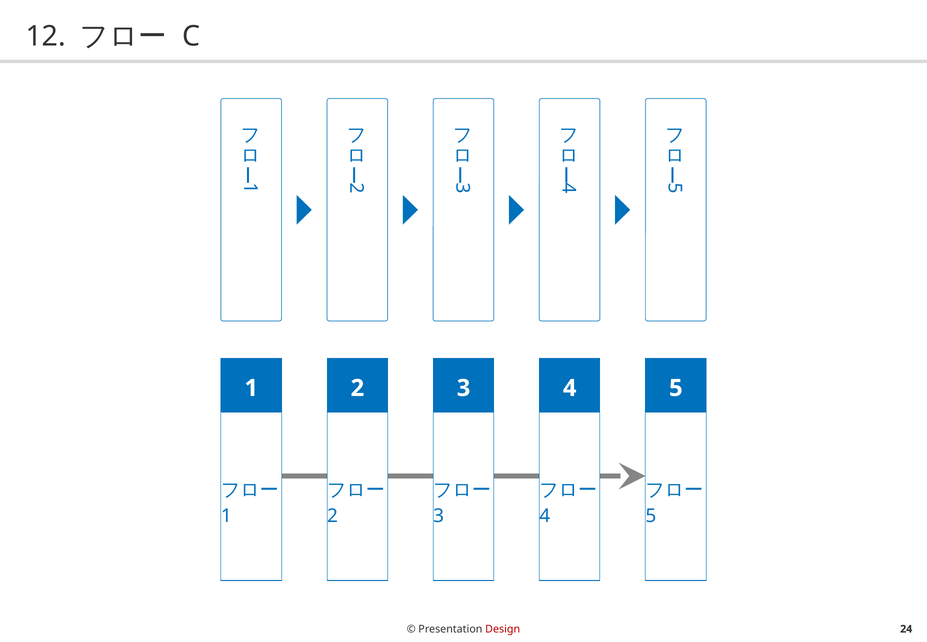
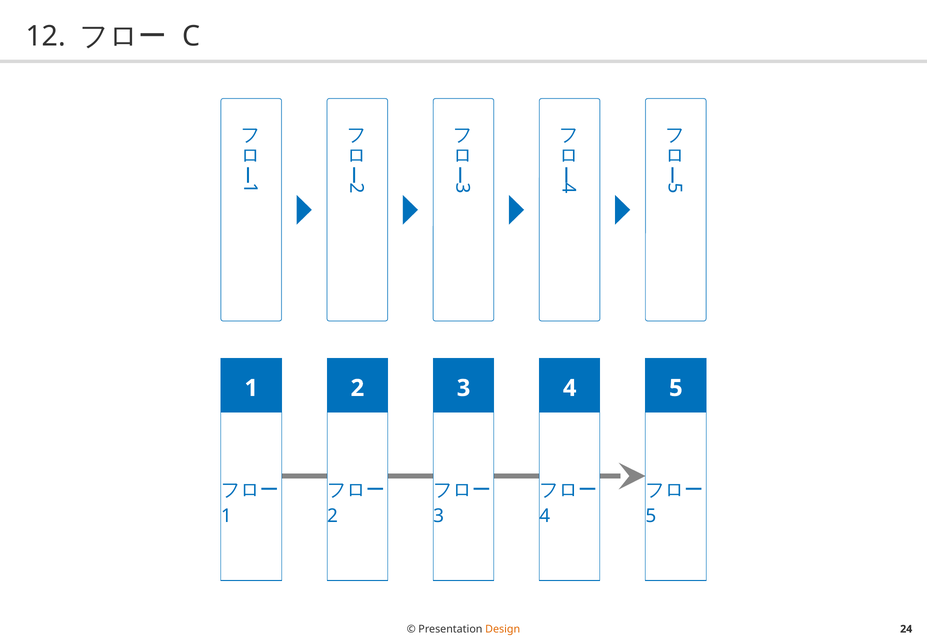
Design colour: red -> orange
